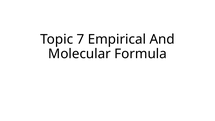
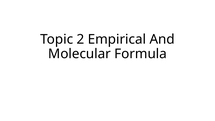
7: 7 -> 2
